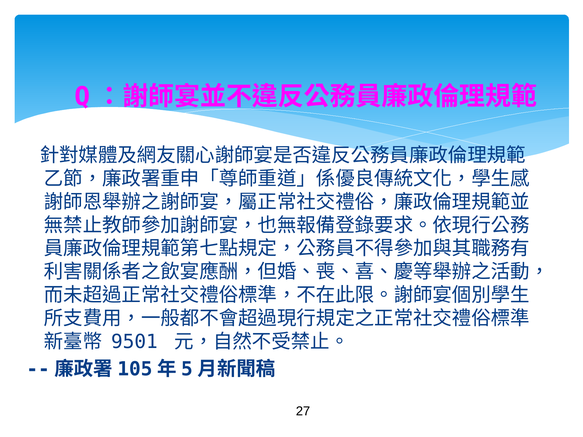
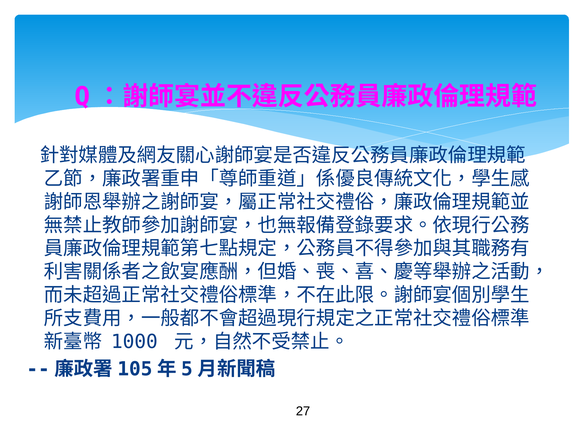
9501: 9501 -> 1000
